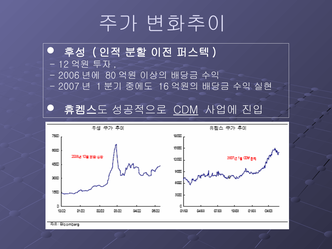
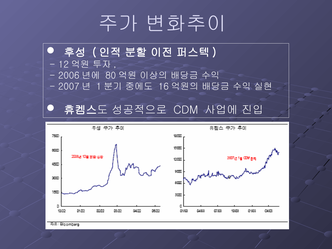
CDM underline: present -> none
